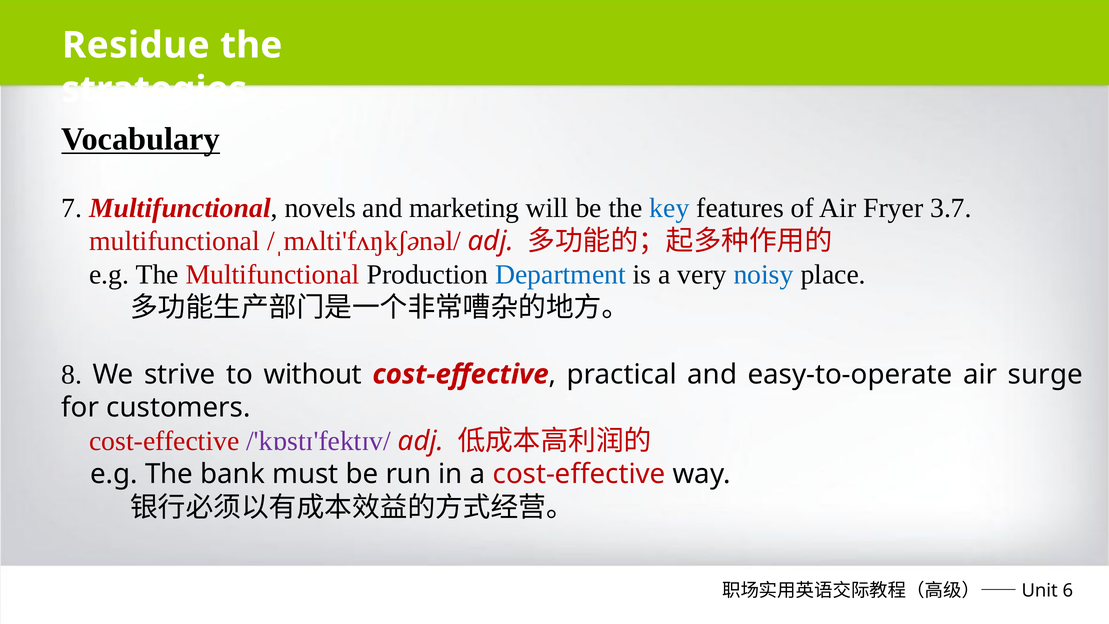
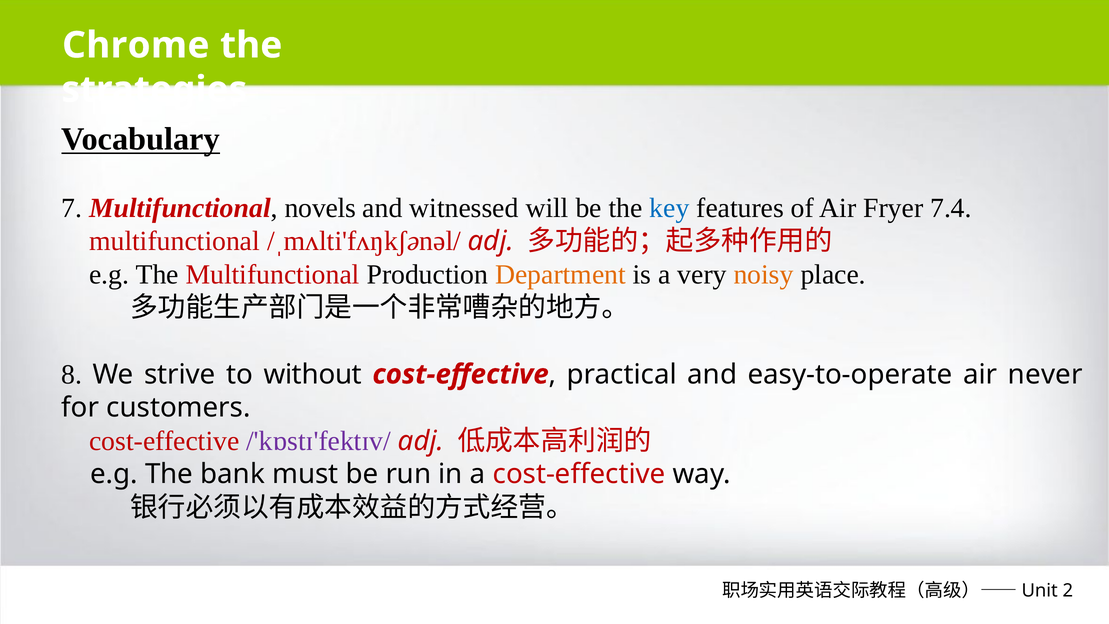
Residue: Residue -> Chrome
marketing: marketing -> witnessed
3.7: 3.7 -> 7.4
Department colour: blue -> orange
noisy colour: blue -> orange
surge: surge -> never
6: 6 -> 2
